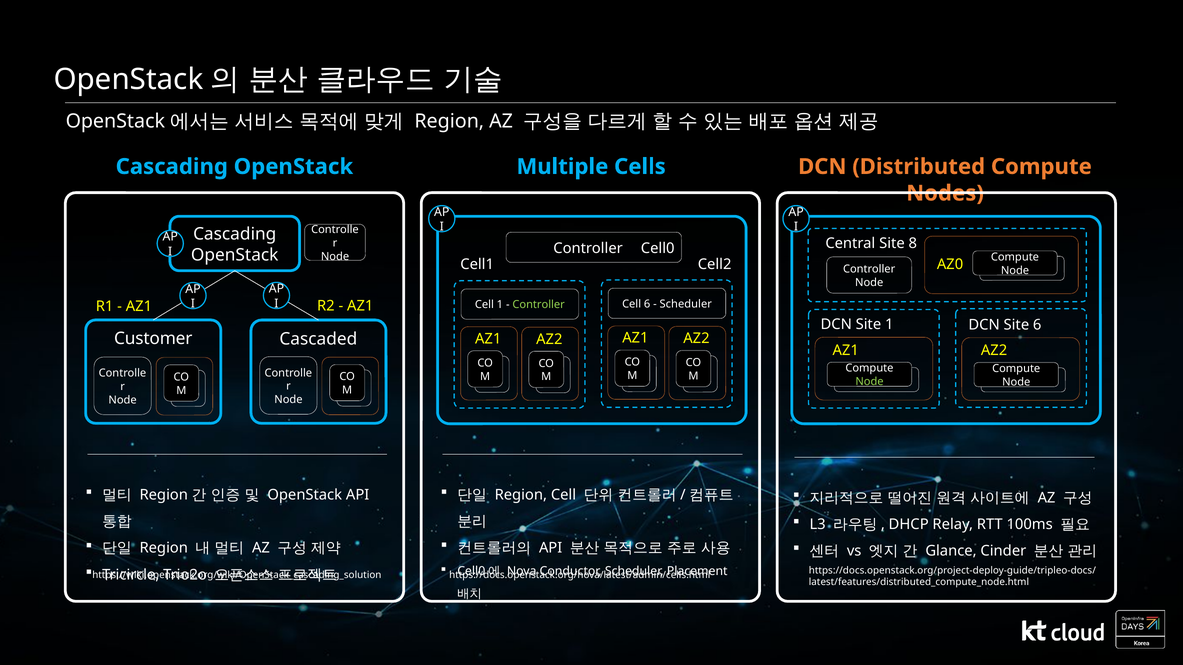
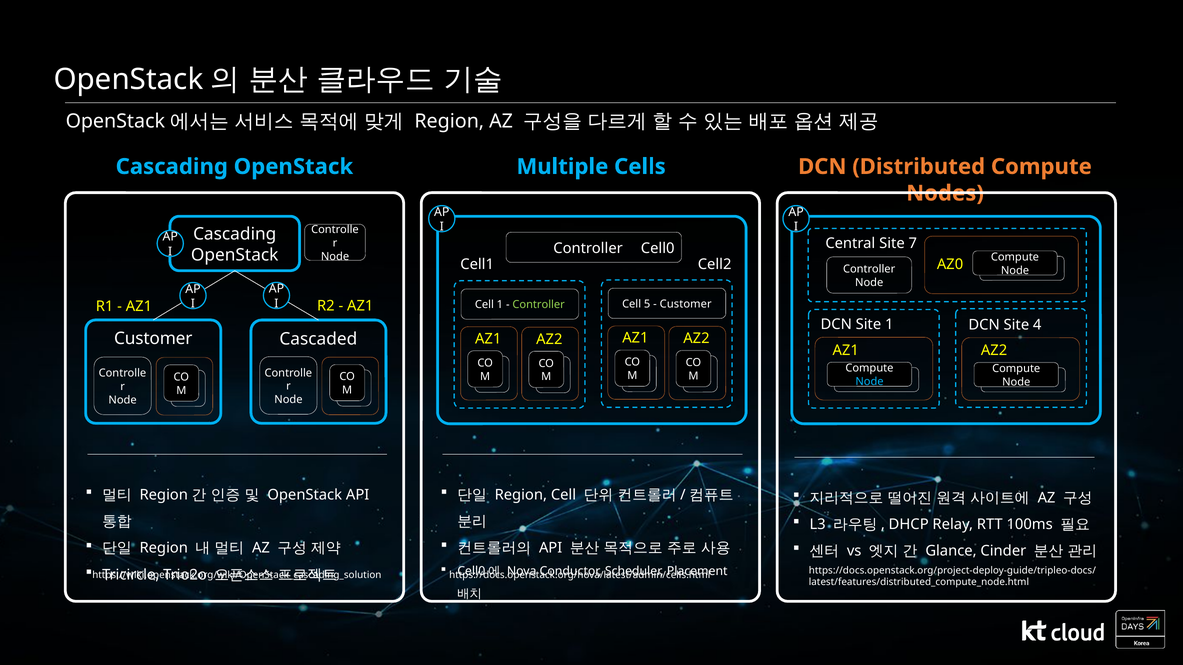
8: 8 -> 7
Cell 6: 6 -> 5
Scheduler at (686, 304): Scheduler -> Customer
Site 6: 6 -> 4
Node at (869, 382) colour: light green -> light blue
